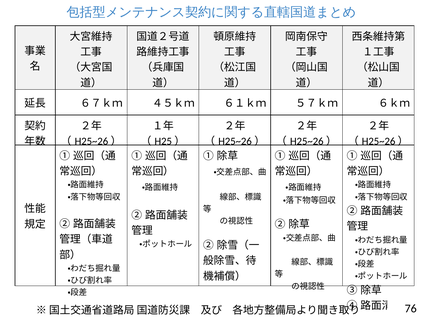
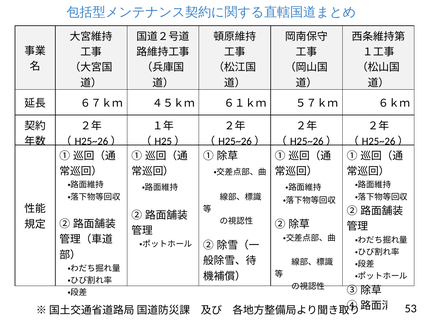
76: 76 -> 53
